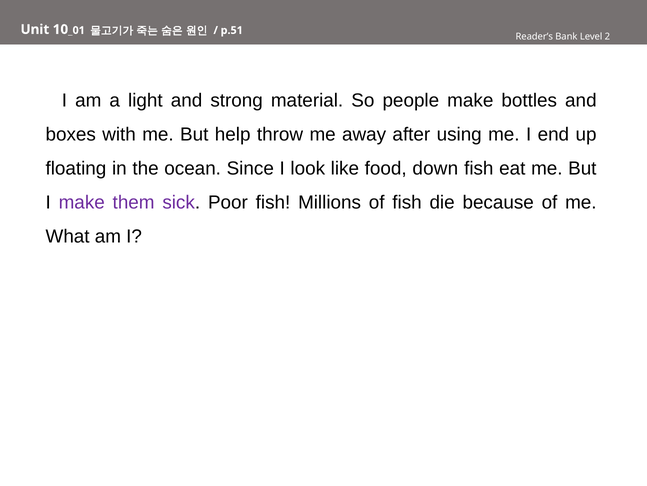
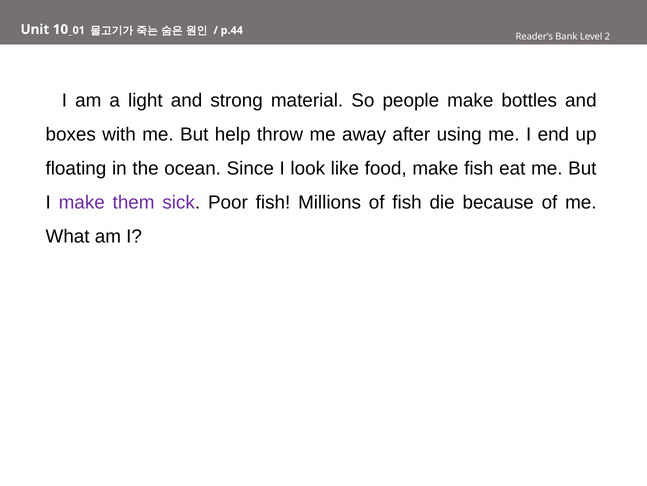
p.51: p.51 -> p.44
food down: down -> make
